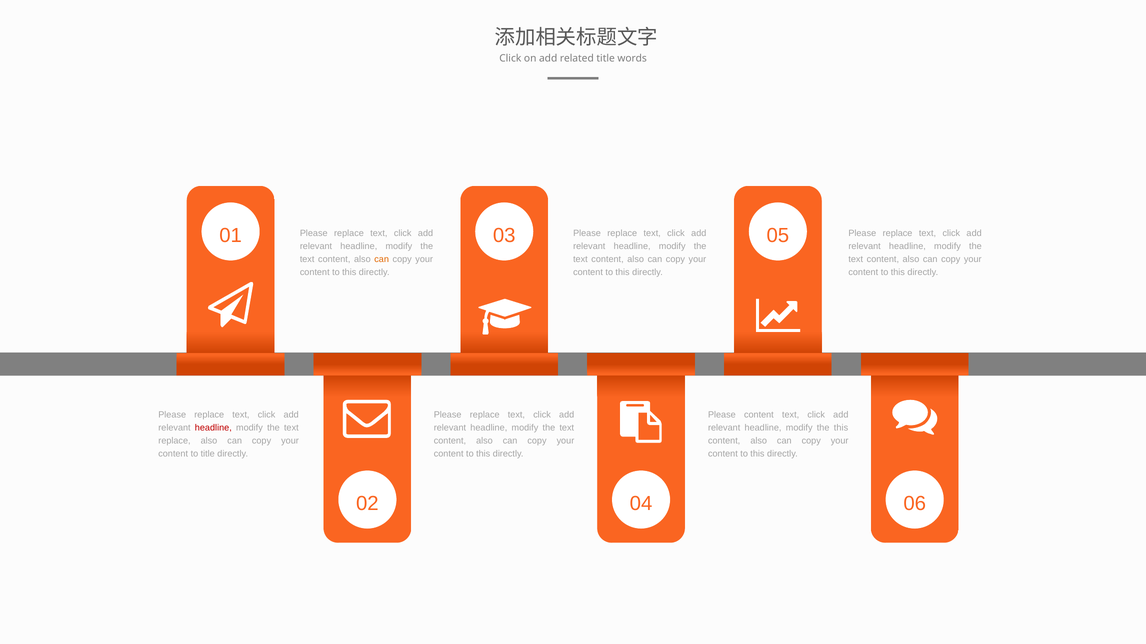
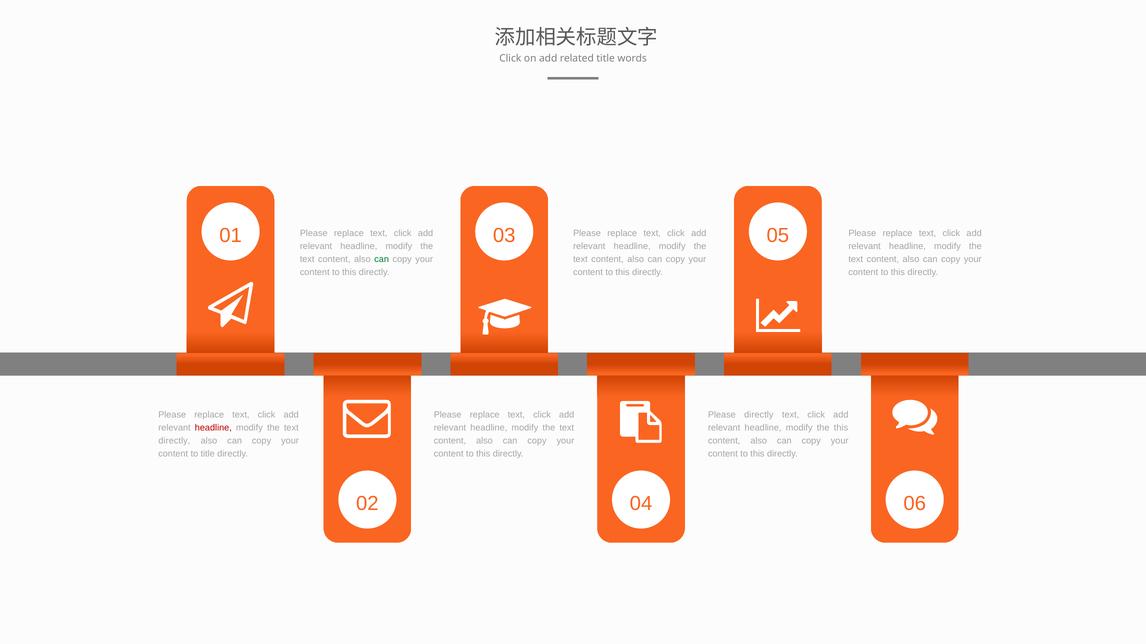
can at (382, 259) colour: orange -> green
Please content: content -> directly
replace at (174, 441): replace -> directly
